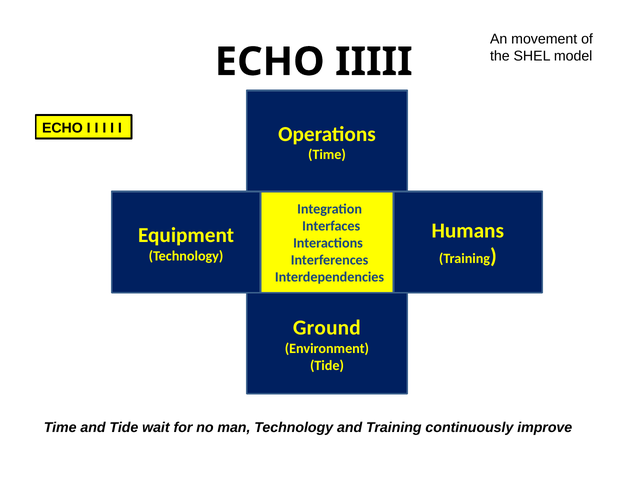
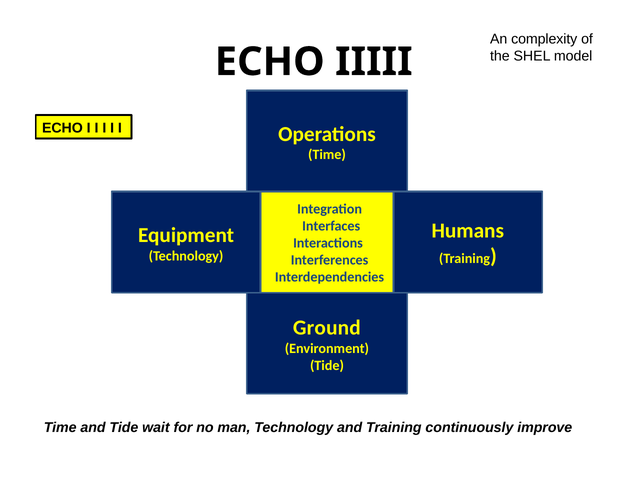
movement: movement -> complexity
